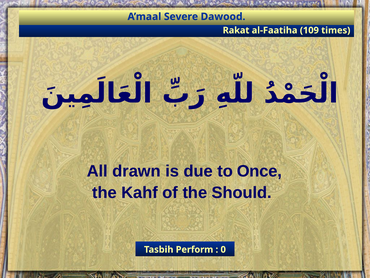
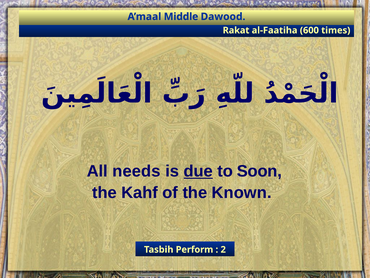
Severe: Severe -> Middle
109: 109 -> 600
drawn: drawn -> needs
due underline: none -> present
Once: Once -> Soon
Should: Should -> Known
0: 0 -> 2
